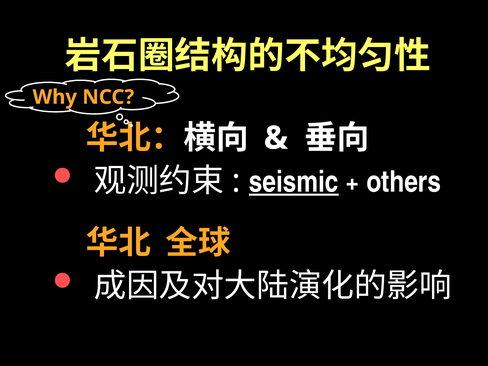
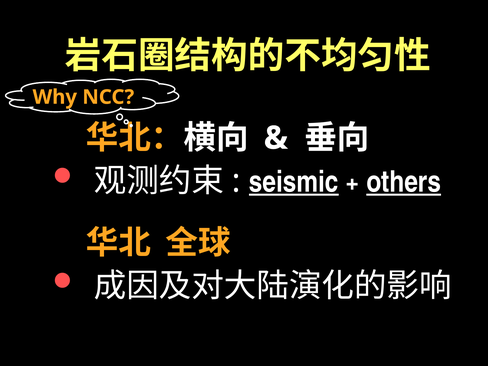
others underline: none -> present
